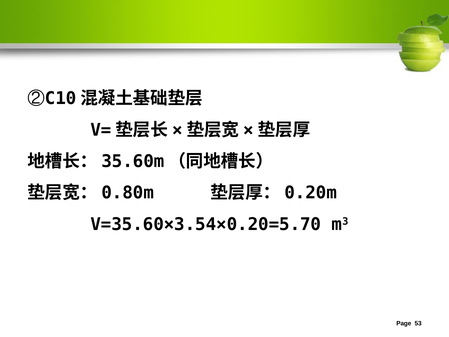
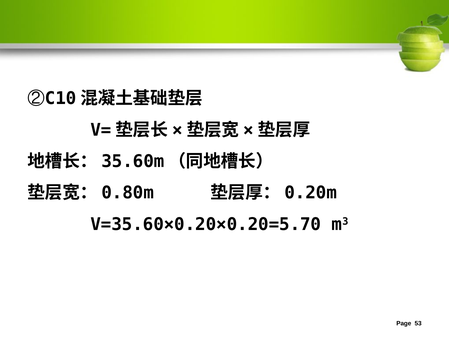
V=35.60×3.54×0.20=5.70: V=35.60×3.54×0.20=5.70 -> V=35.60×0.20×0.20=5.70
